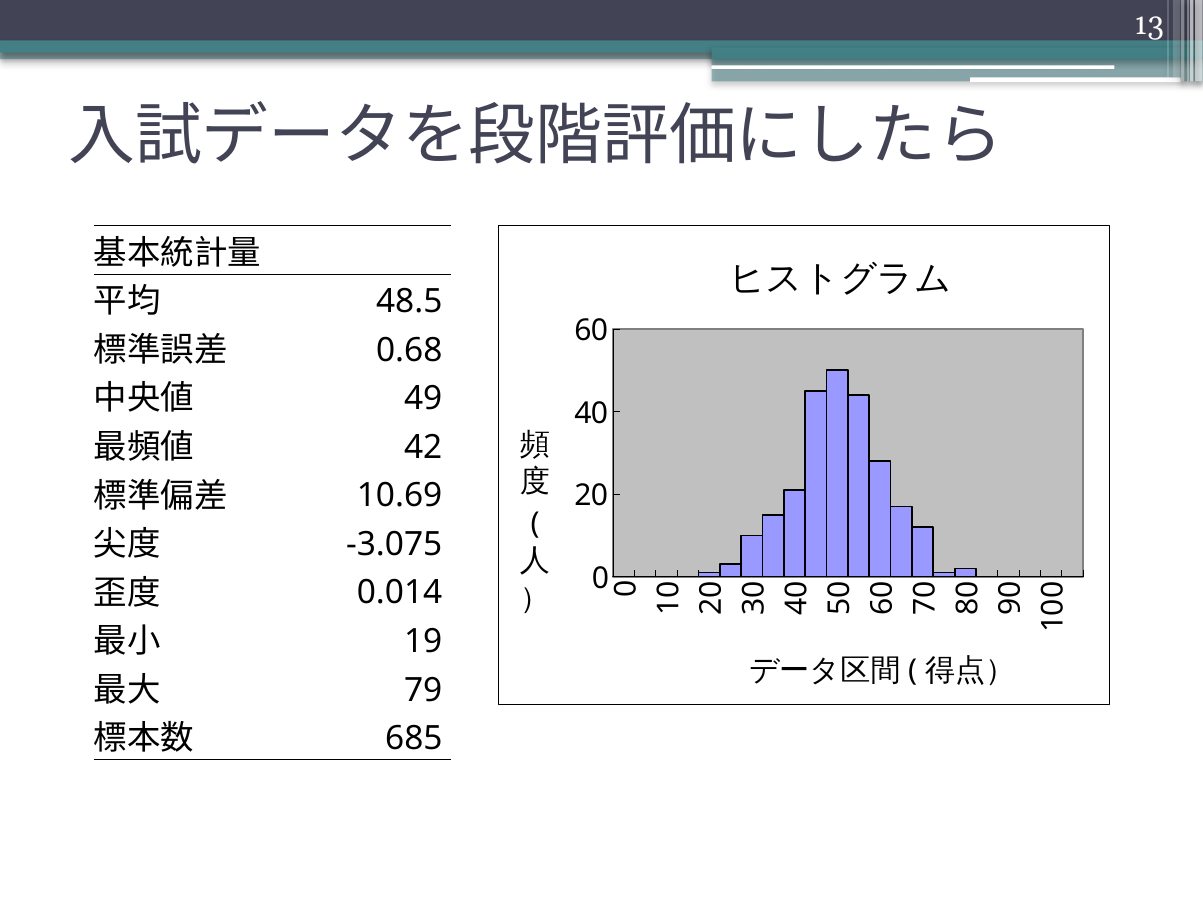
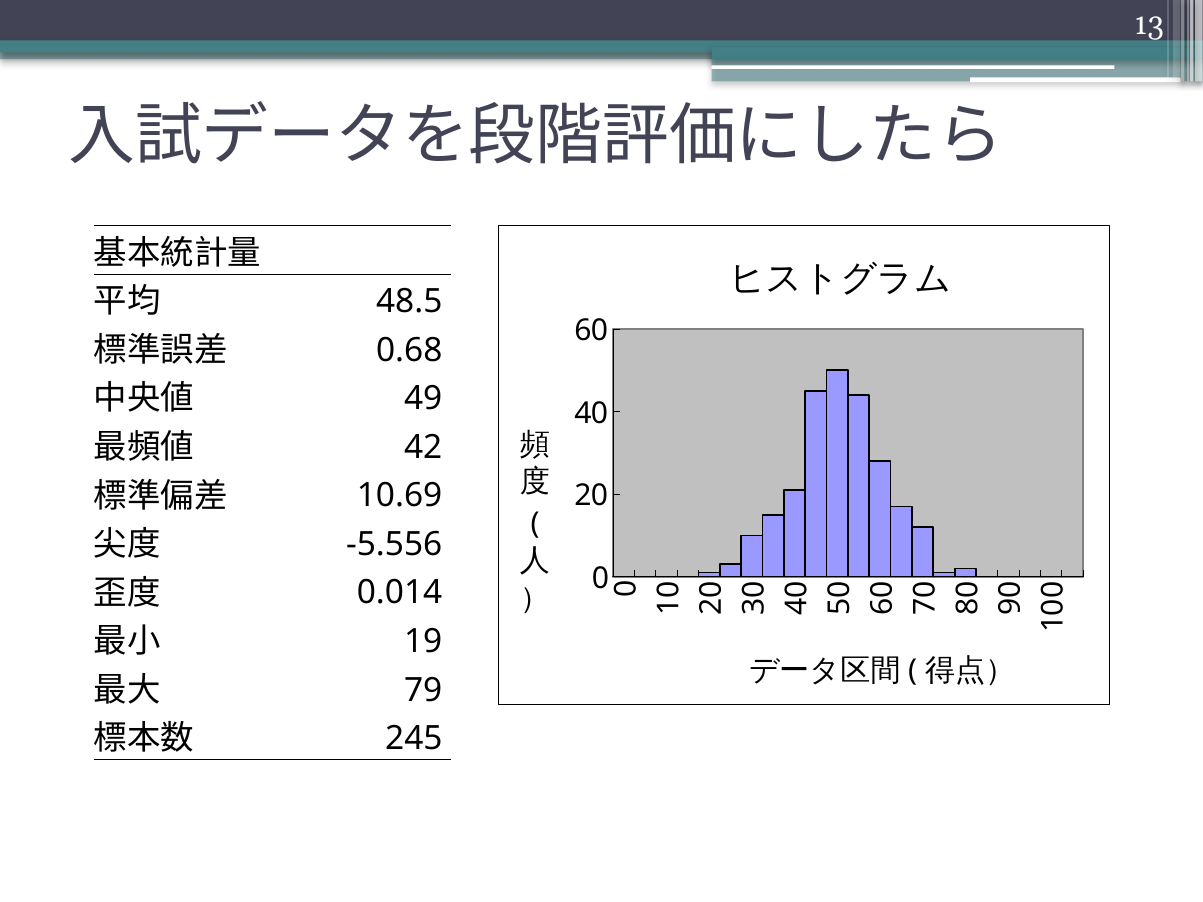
-3.075: -3.075 -> -5.556
685: 685 -> 245
